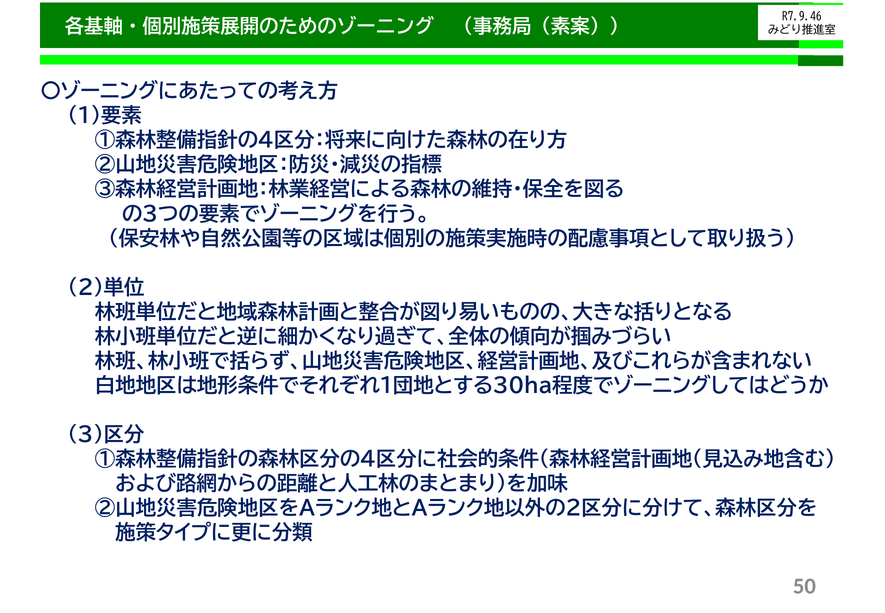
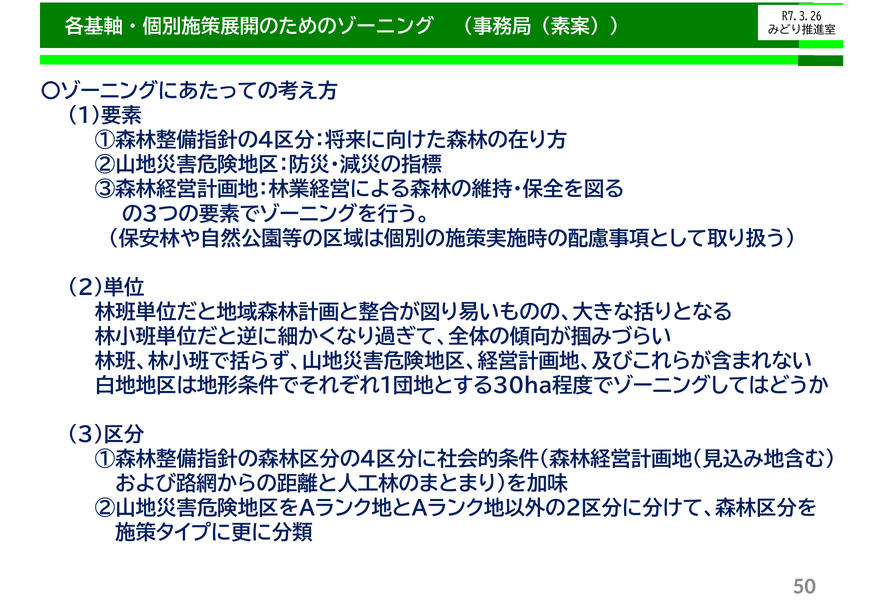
R7.9.46: R7.9.46 -> R7.3.26
